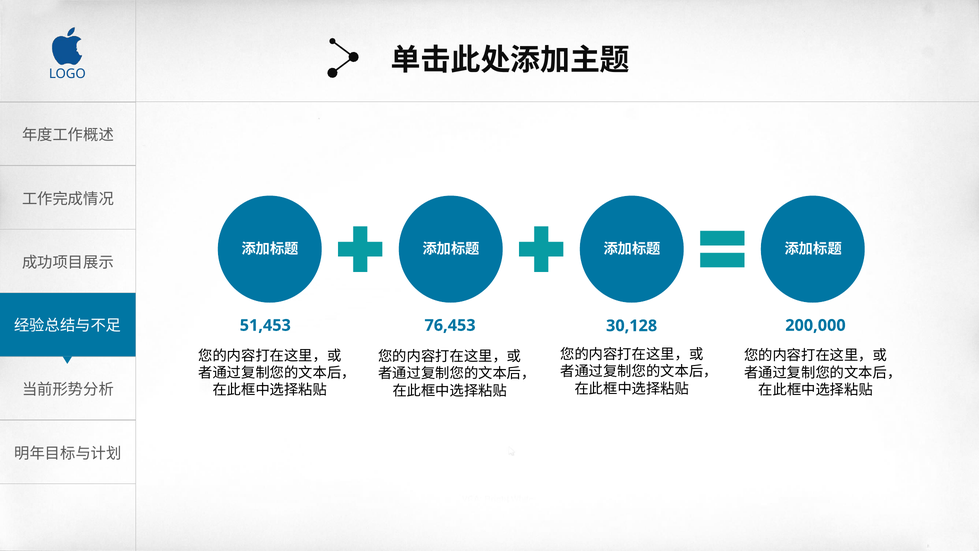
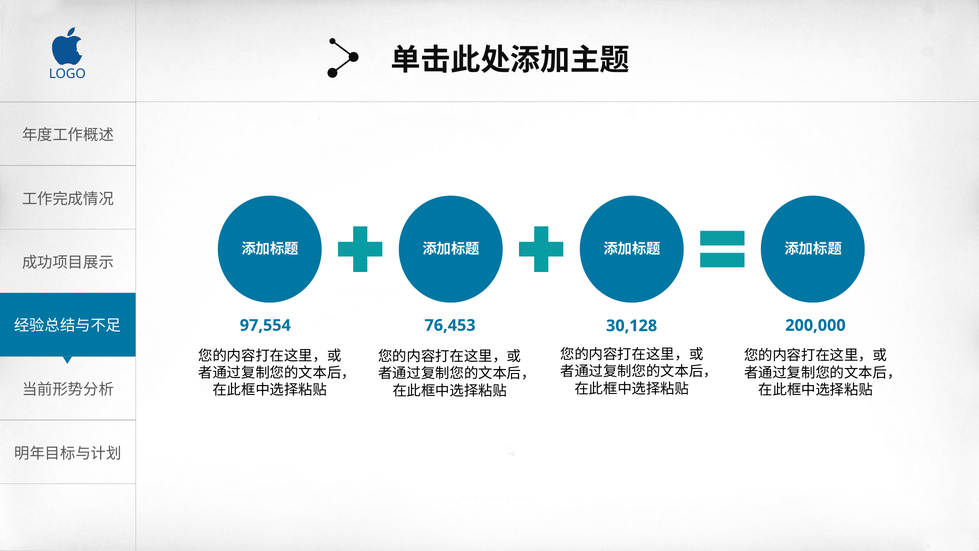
51,453: 51,453 -> 97,554
